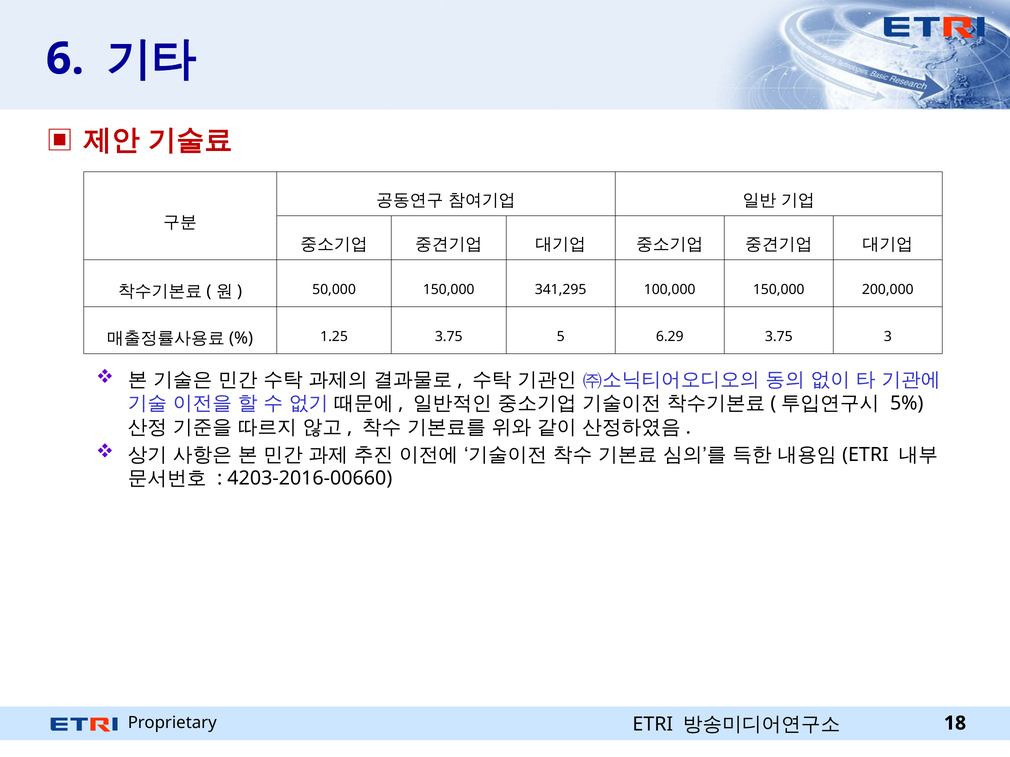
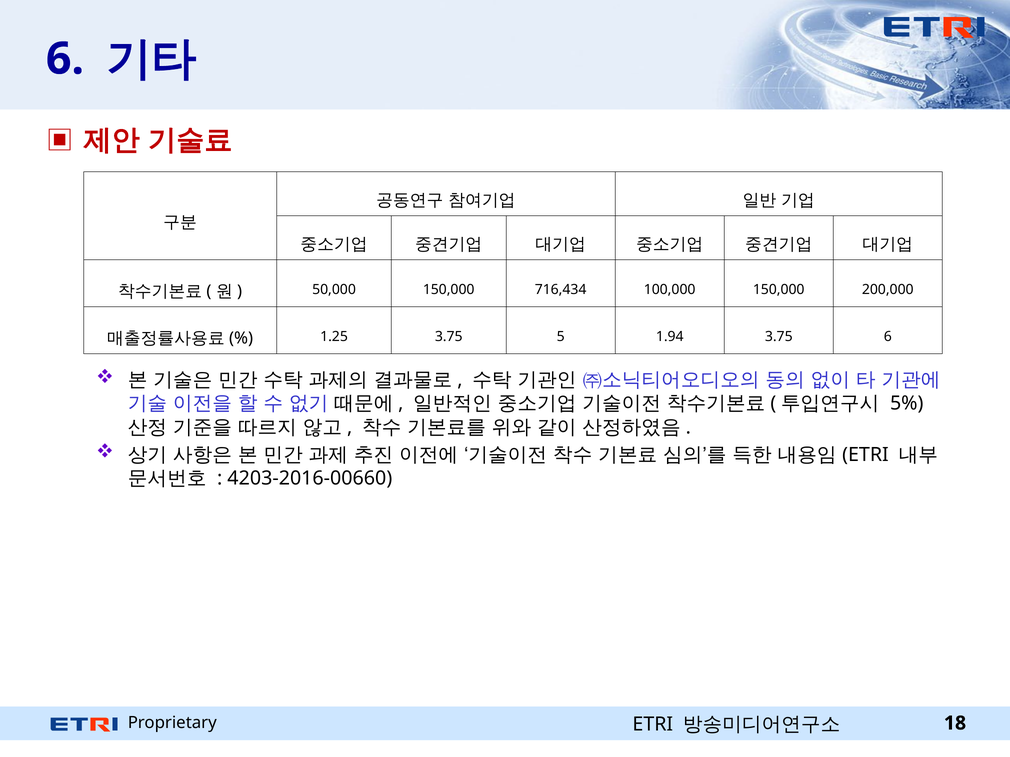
341,295: 341,295 -> 716,434
6.29: 6.29 -> 1.94
3.75 3: 3 -> 6
